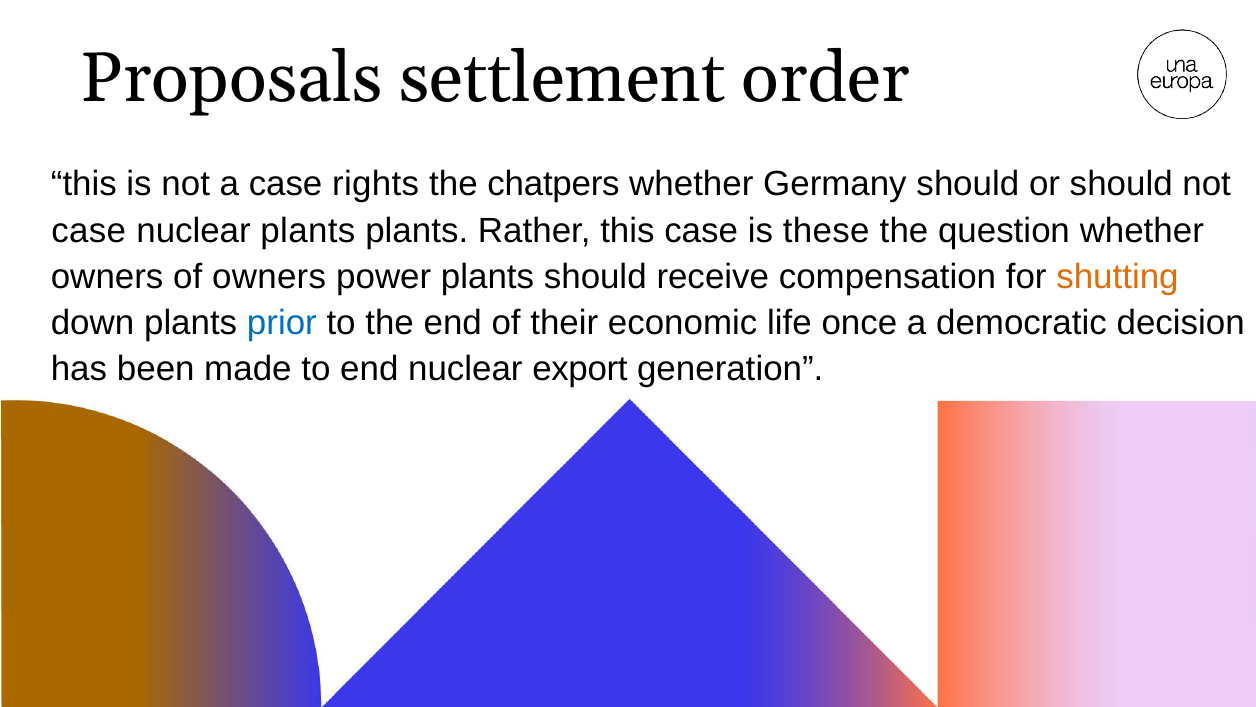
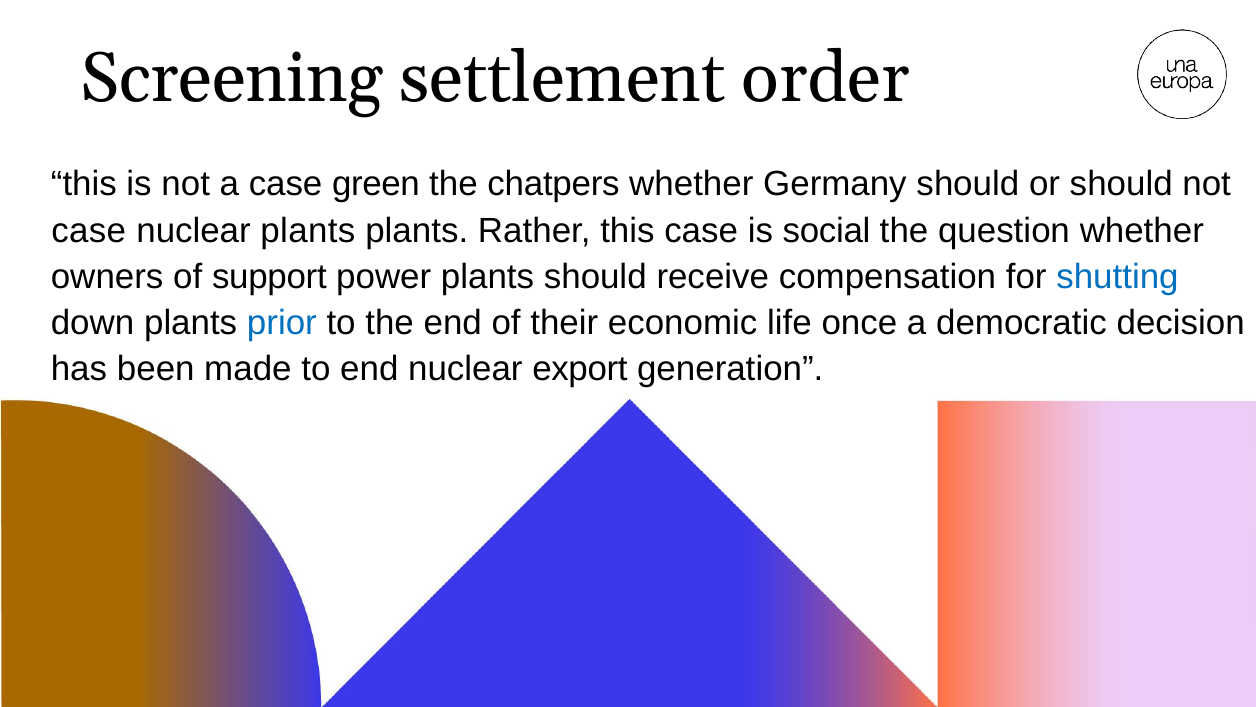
Proposals: Proposals -> Screening
rights: rights -> green
these: these -> social
of owners: owners -> support
shutting colour: orange -> blue
